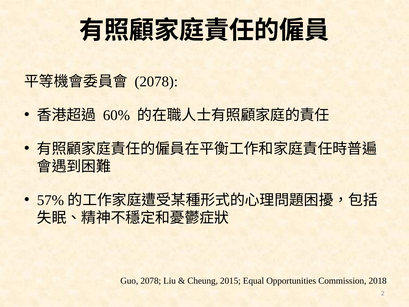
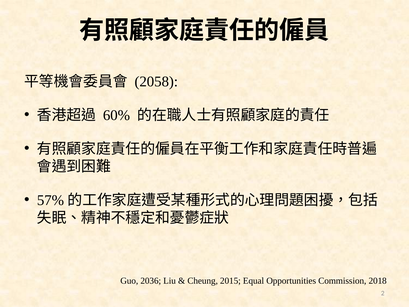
2078 at (156, 81): 2078 -> 2058
Guo 2078: 2078 -> 2036
